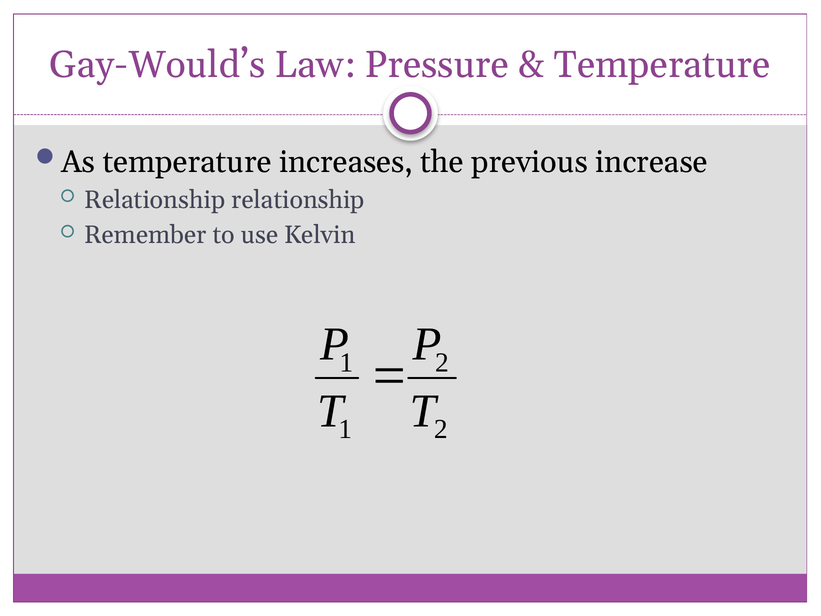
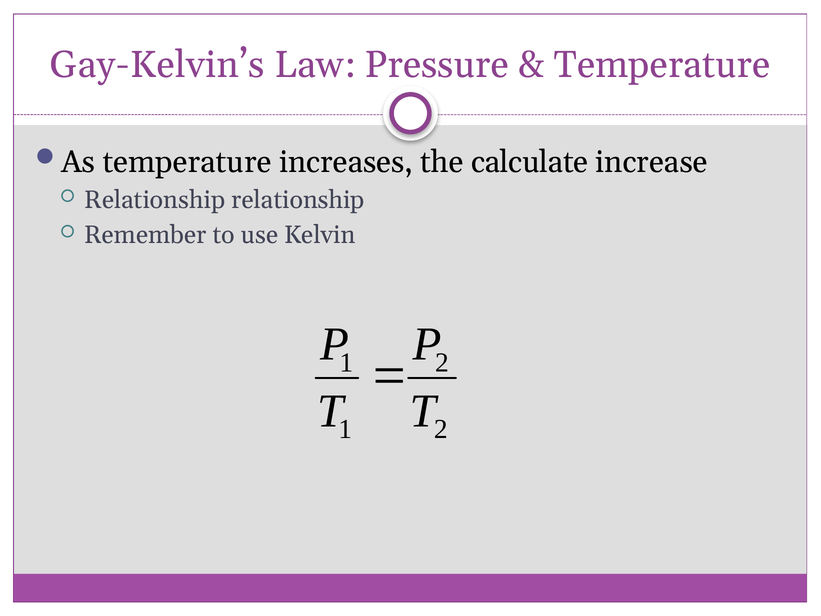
Gay-Would’s: Gay-Would’s -> Gay-Kelvin’s
previous: previous -> calculate
